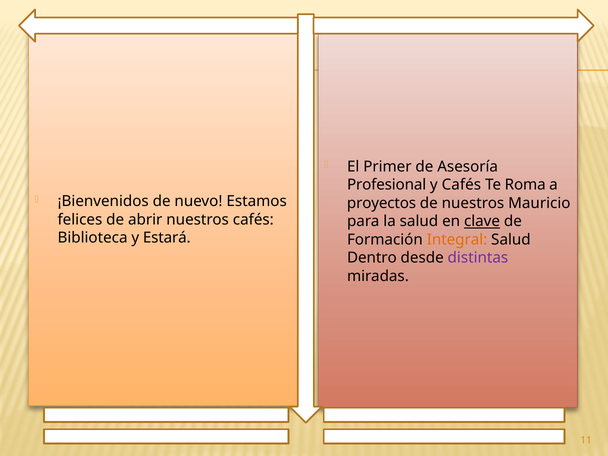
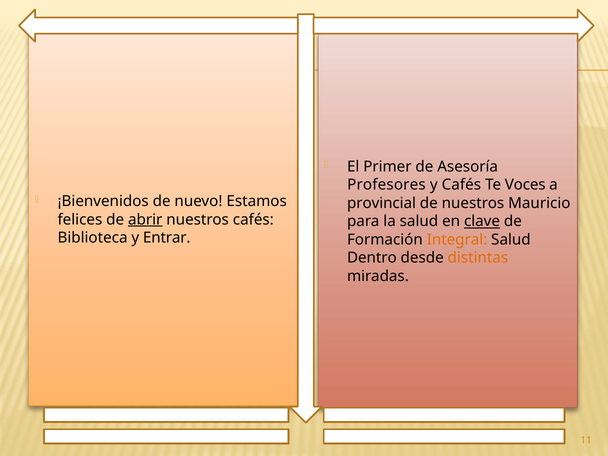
Profesional: Profesional -> Profesores
Roma: Roma -> Voces
proyectos: proyectos -> provincial
abrir underline: none -> present
Estará: Estará -> Entrar
distintas colour: purple -> orange
